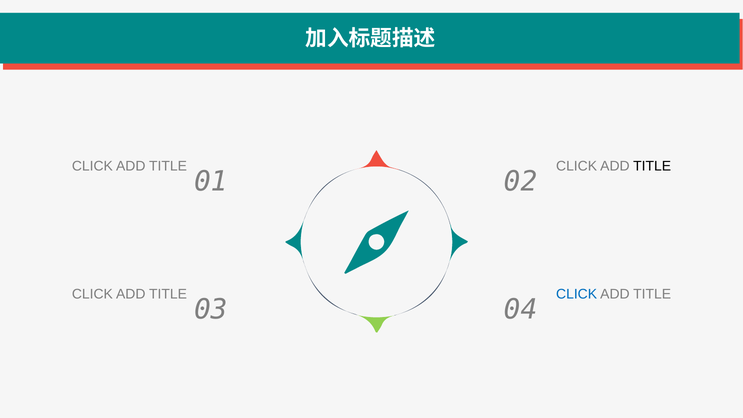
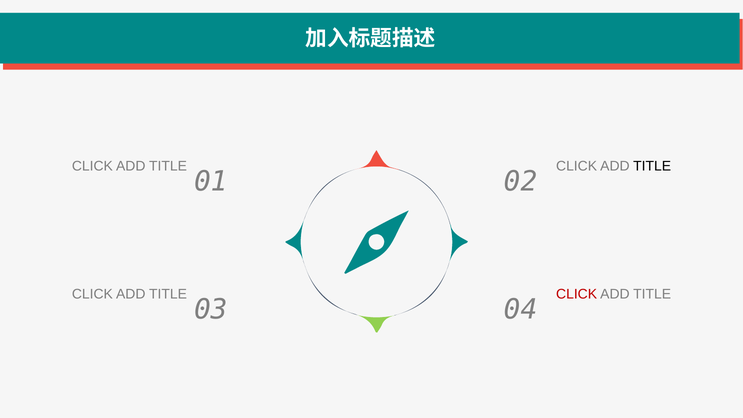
CLICK at (577, 294) colour: blue -> red
